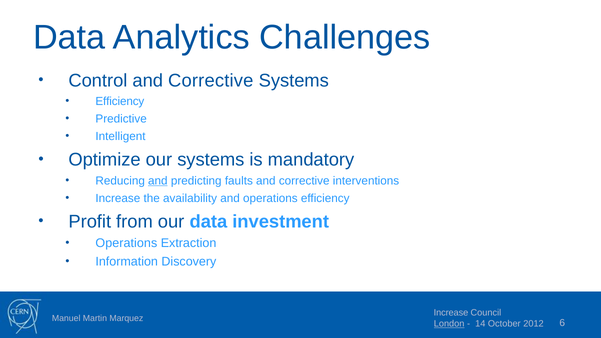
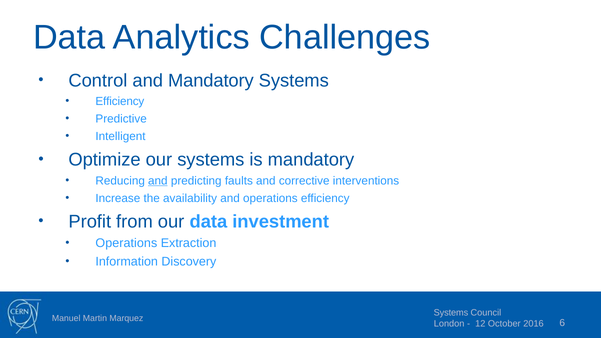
Control and Corrective: Corrective -> Mandatory
Increase at (451, 313): Increase -> Systems
London underline: present -> none
14: 14 -> 12
2012: 2012 -> 2016
